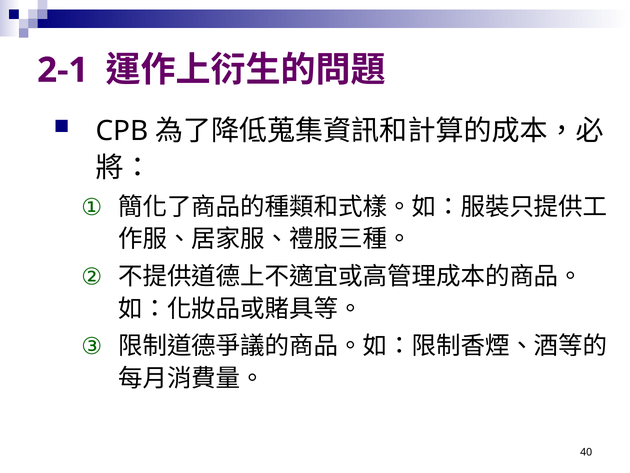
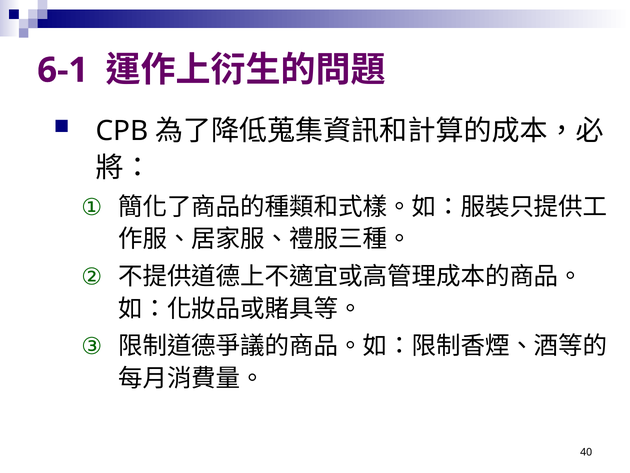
2-1: 2-1 -> 6-1
